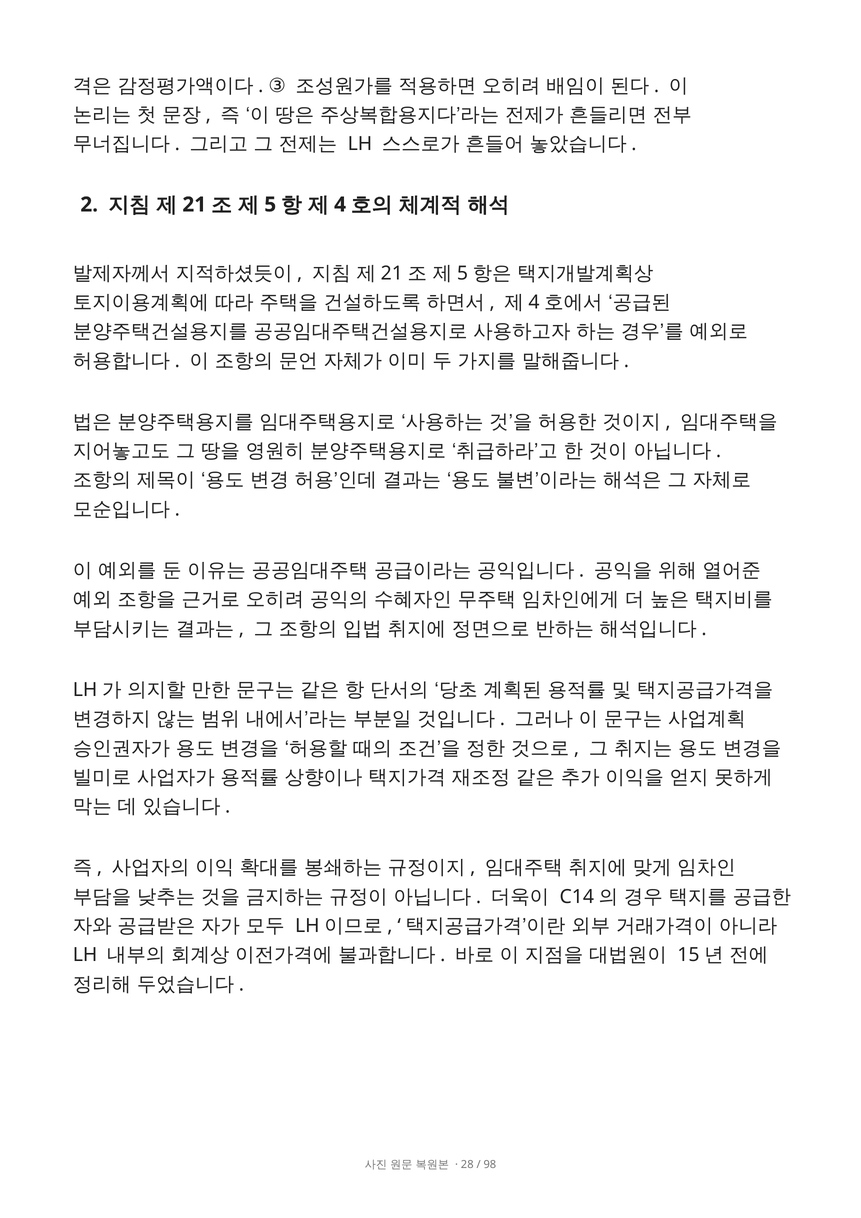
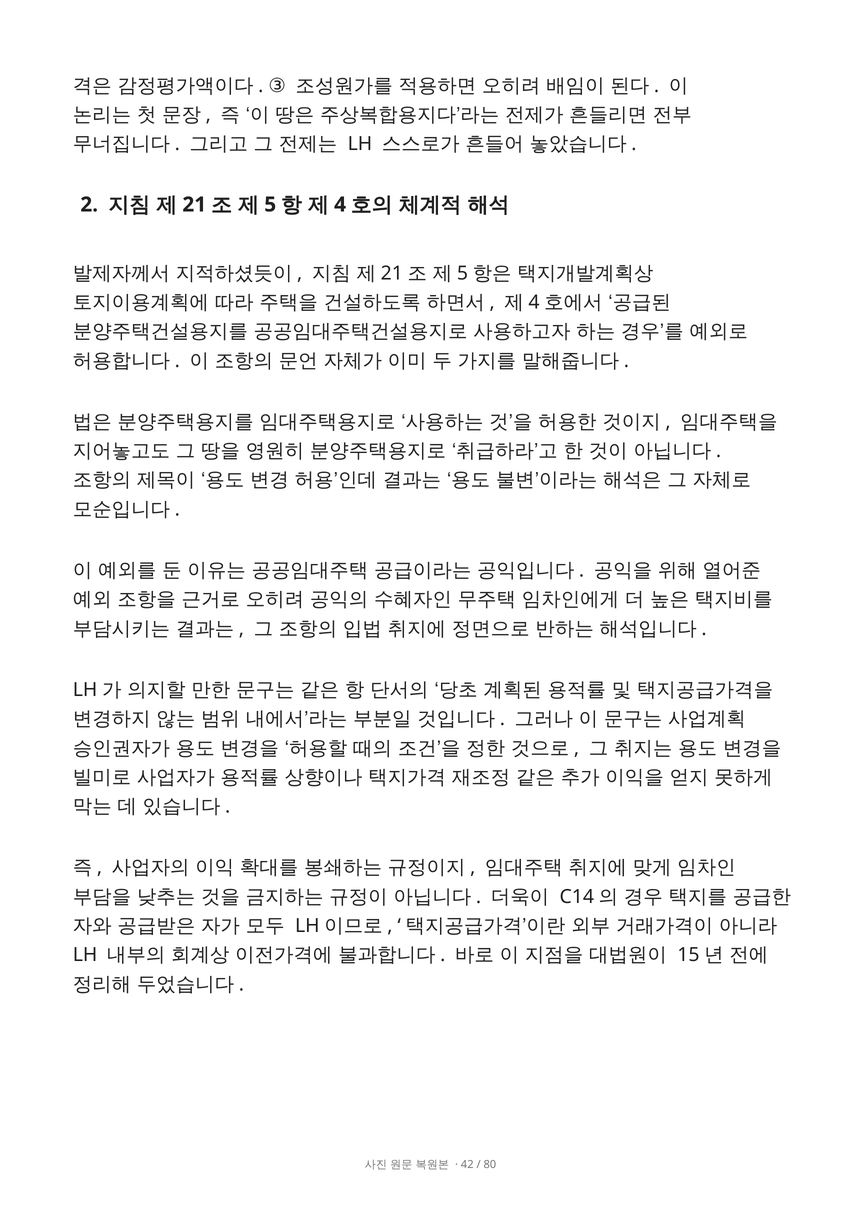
28: 28 -> 42
98: 98 -> 80
